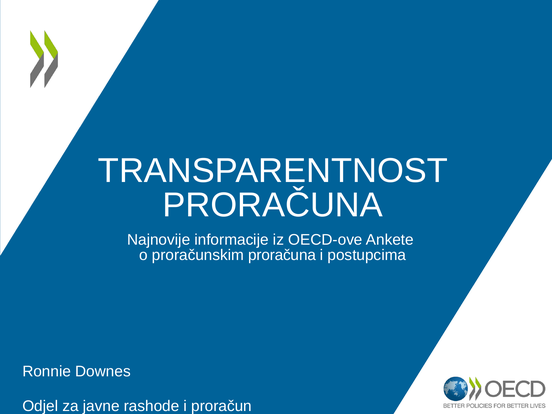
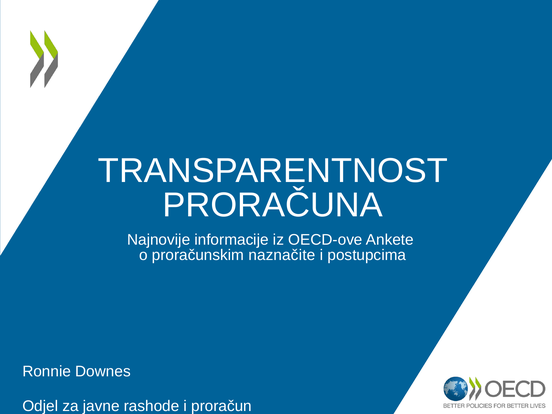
proračunskim proračuna: proračuna -> naznačite
